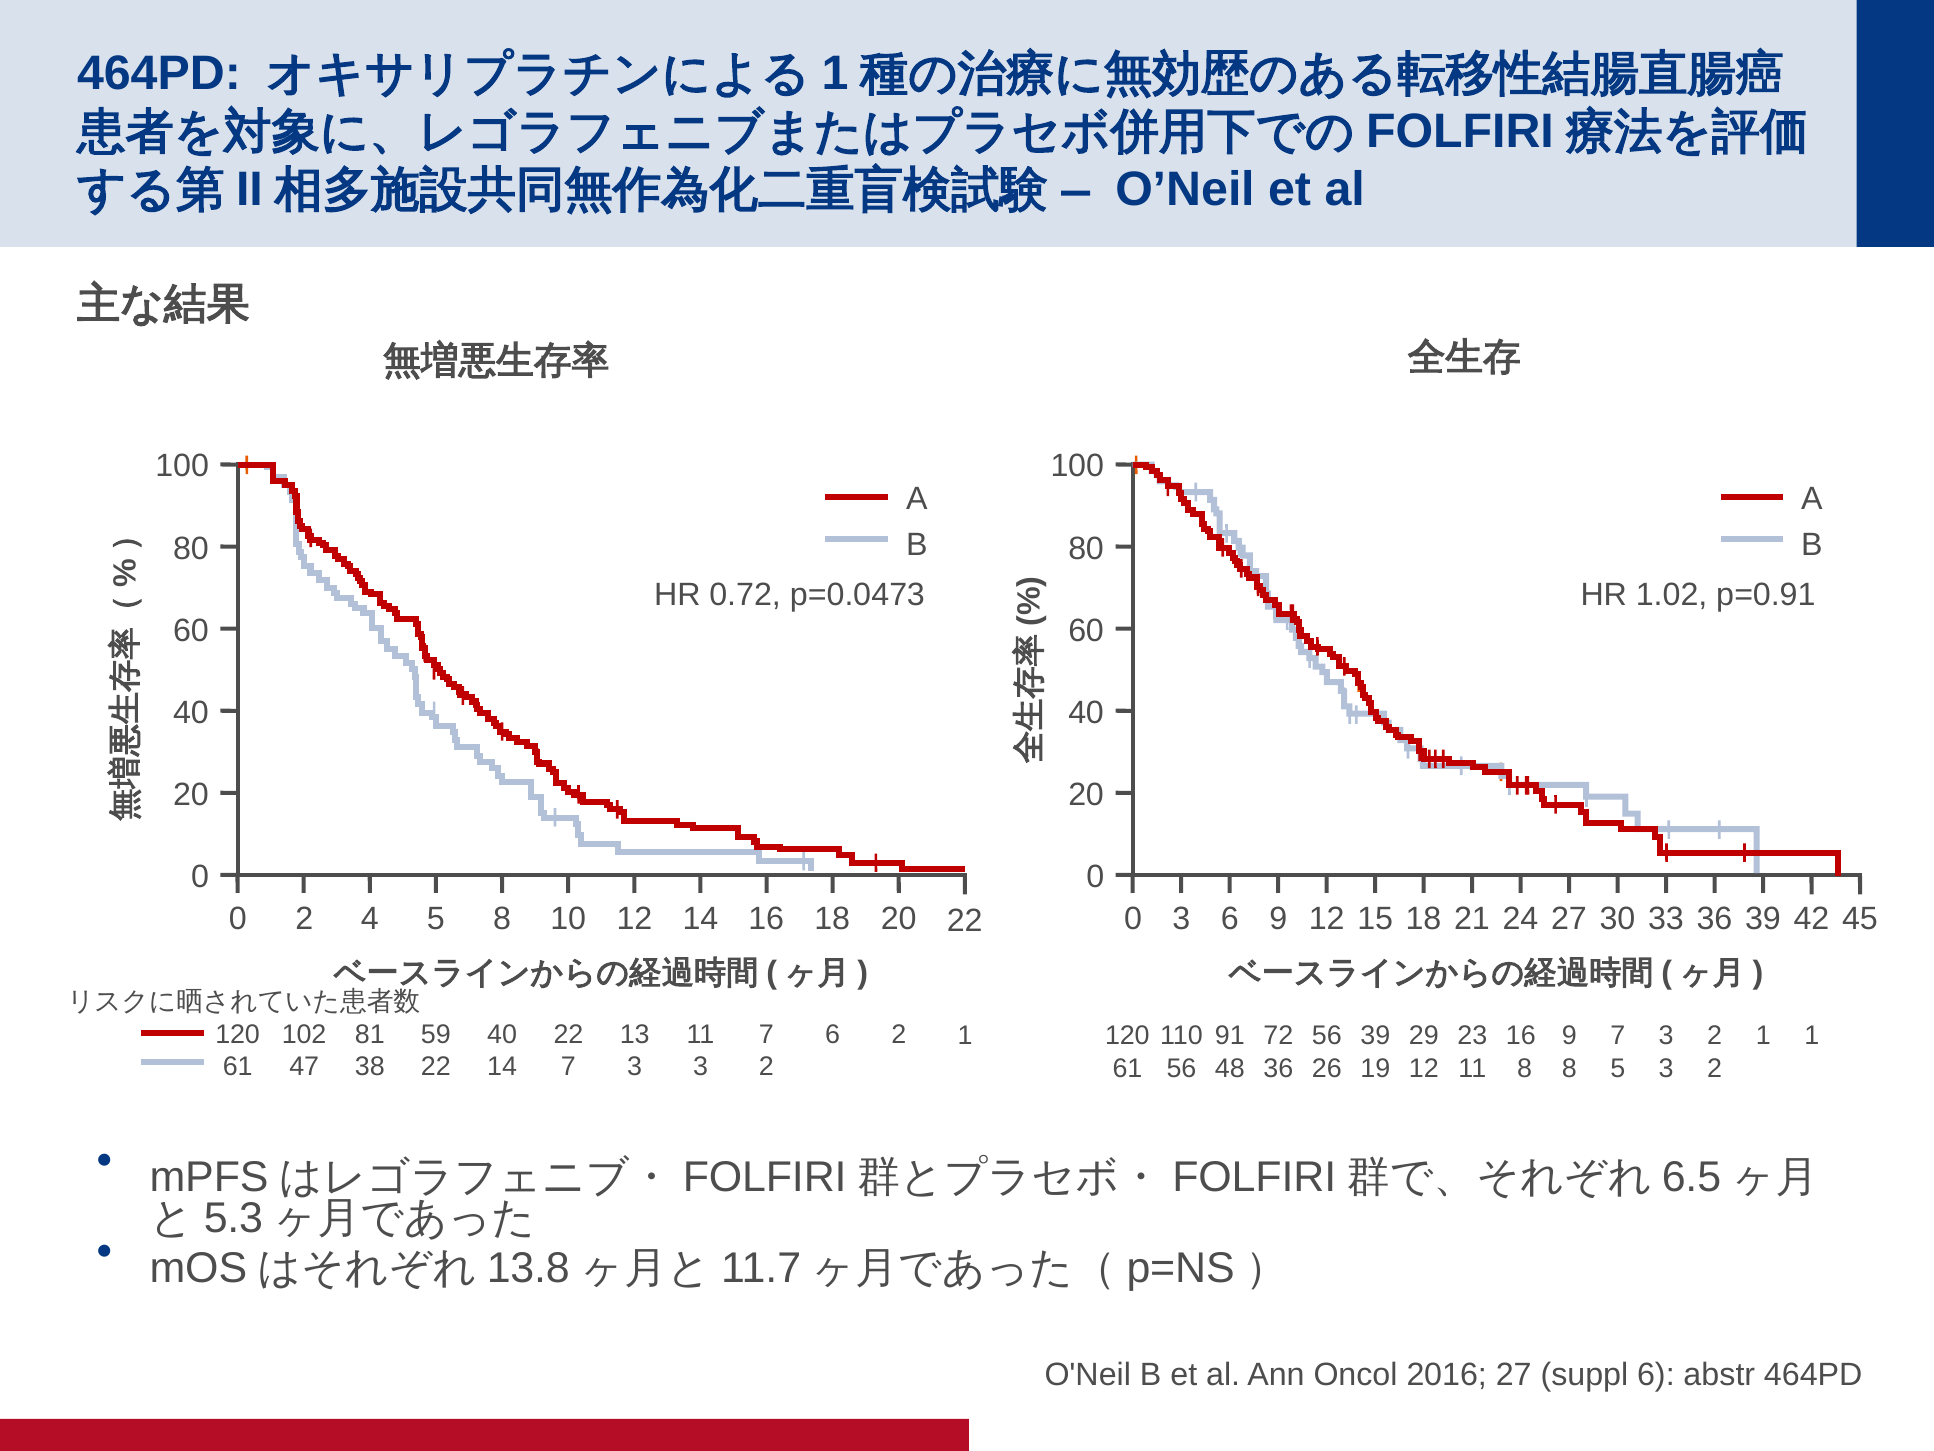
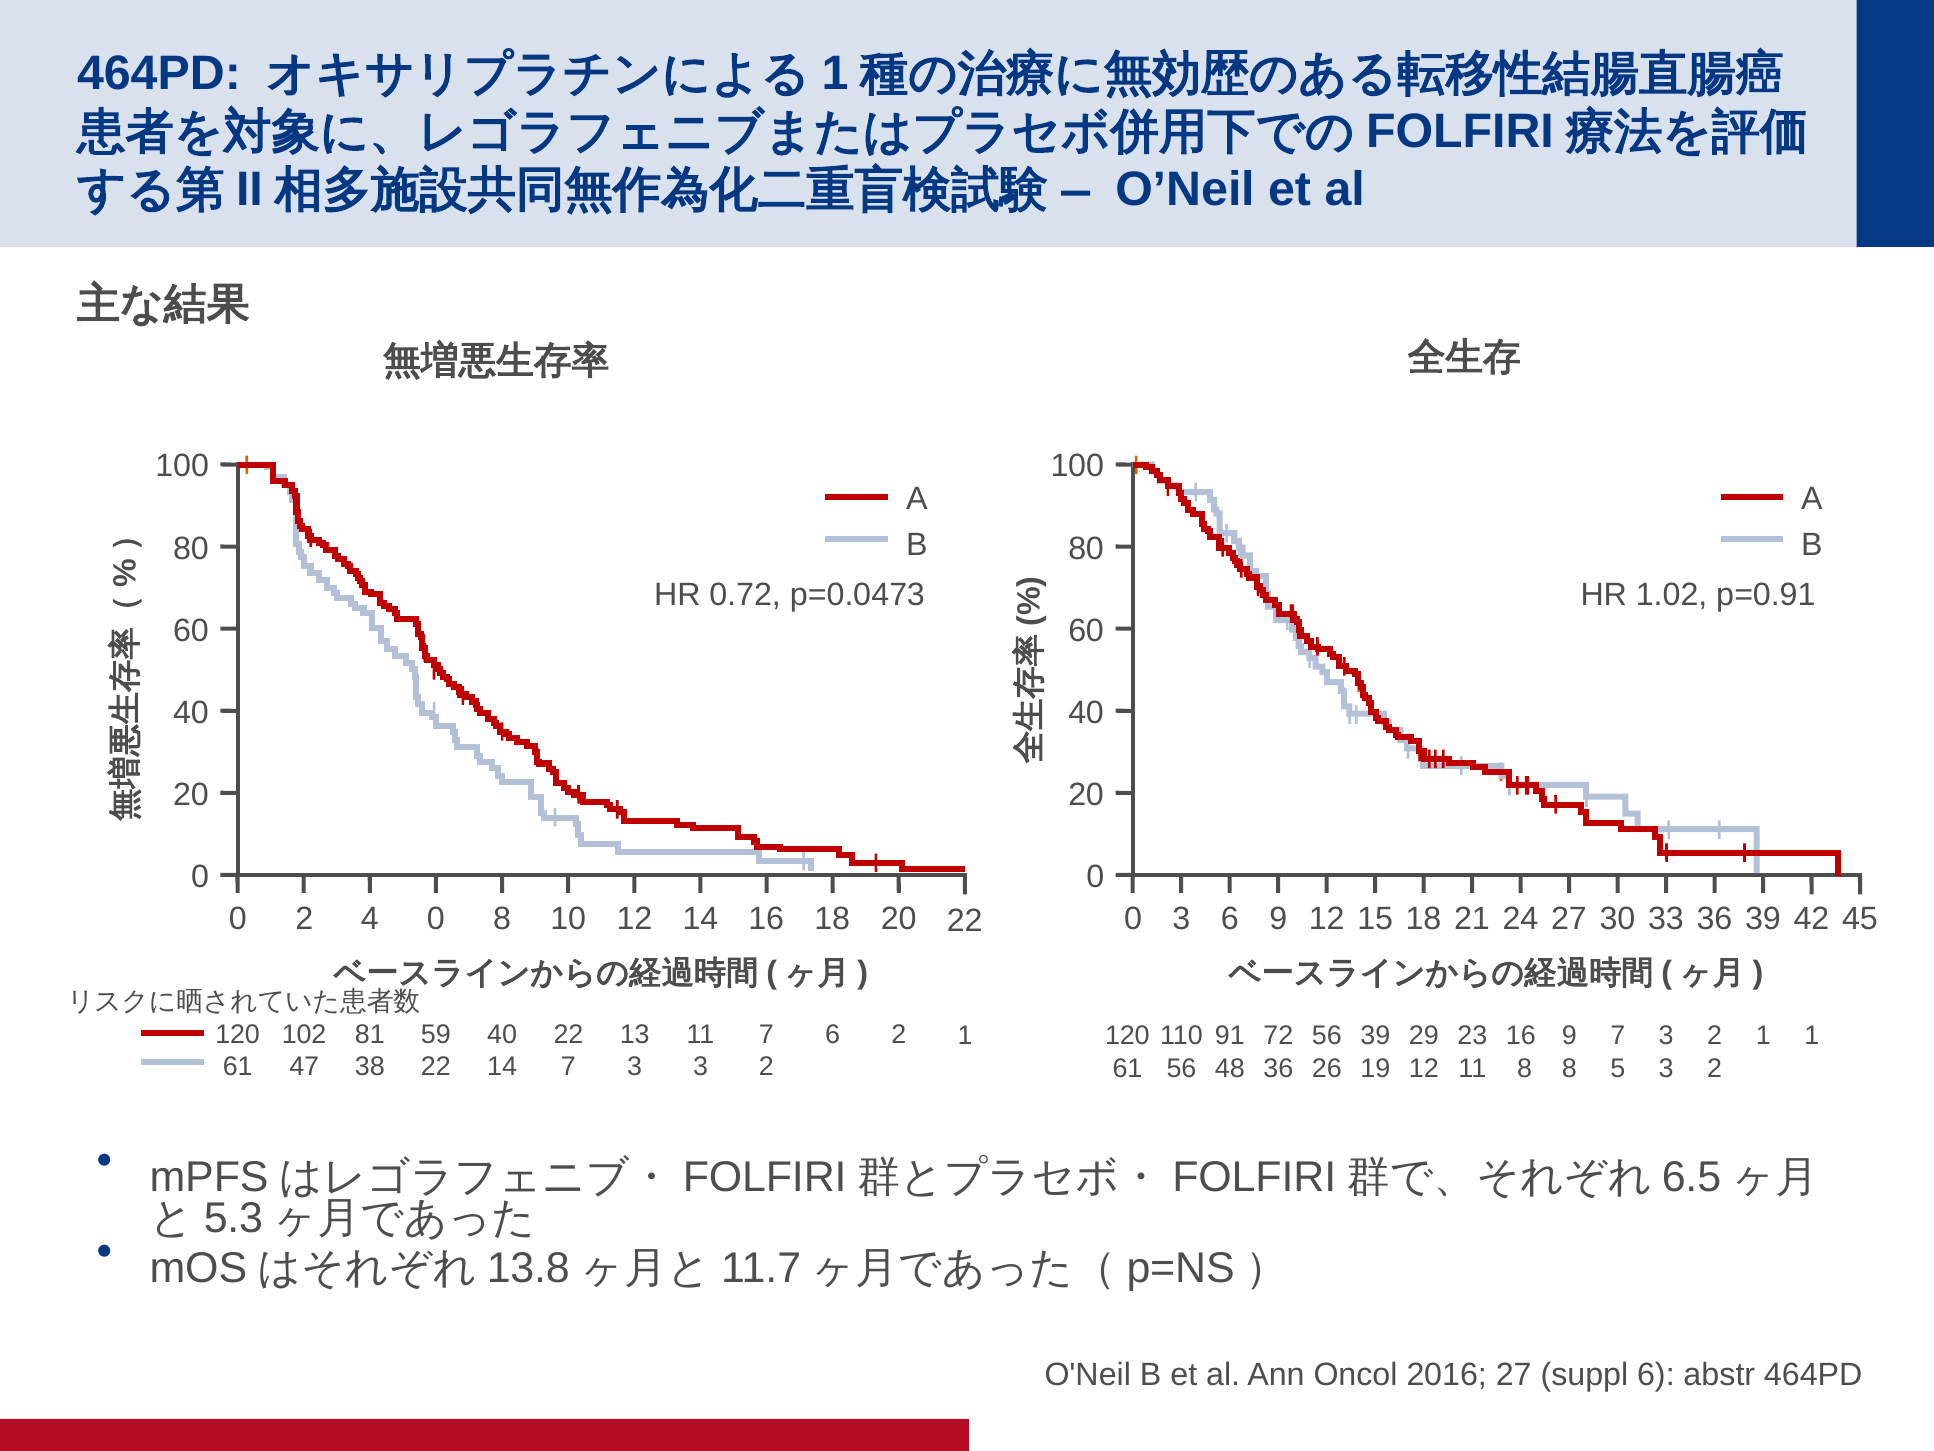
2 5: 5 -> 0
